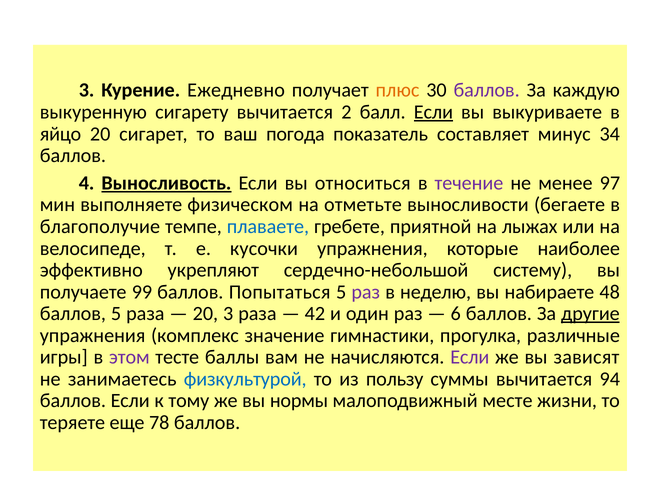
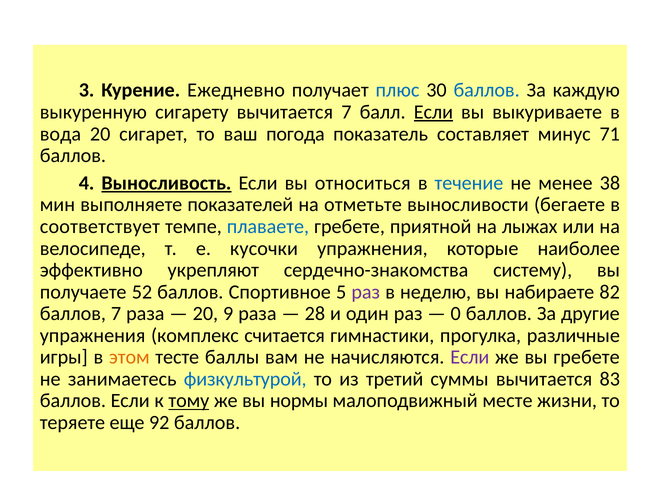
плюс colour: orange -> blue
баллов at (487, 90) colour: purple -> blue
вычитается 2: 2 -> 7
яйцо: яйцо -> вода
34: 34 -> 71
течение colour: purple -> blue
97: 97 -> 38
физическом: физическом -> показателей
благополучие: благополучие -> соответствует
сердечно-небольшой: сердечно-небольшой -> сердечно-знакомства
99: 99 -> 52
Попытаться: Попытаться -> Спортивное
48: 48 -> 82
баллов 5: 5 -> 7
20 3: 3 -> 9
42: 42 -> 28
6: 6 -> 0
другие underline: present -> none
значение: значение -> считается
этом colour: purple -> orange
вы зависят: зависят -> гребете
пользу: пользу -> третий
94: 94 -> 83
тому underline: none -> present
78: 78 -> 92
